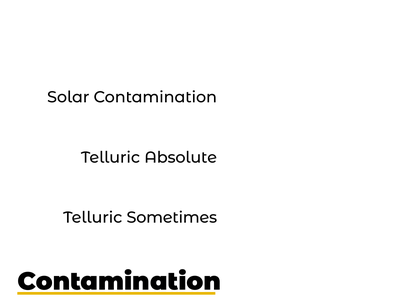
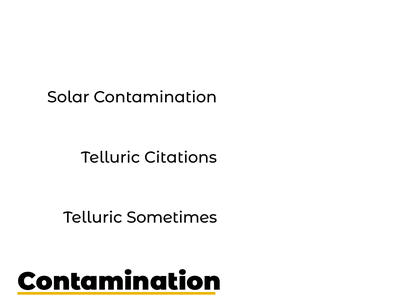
Absolute: Absolute -> Citations
